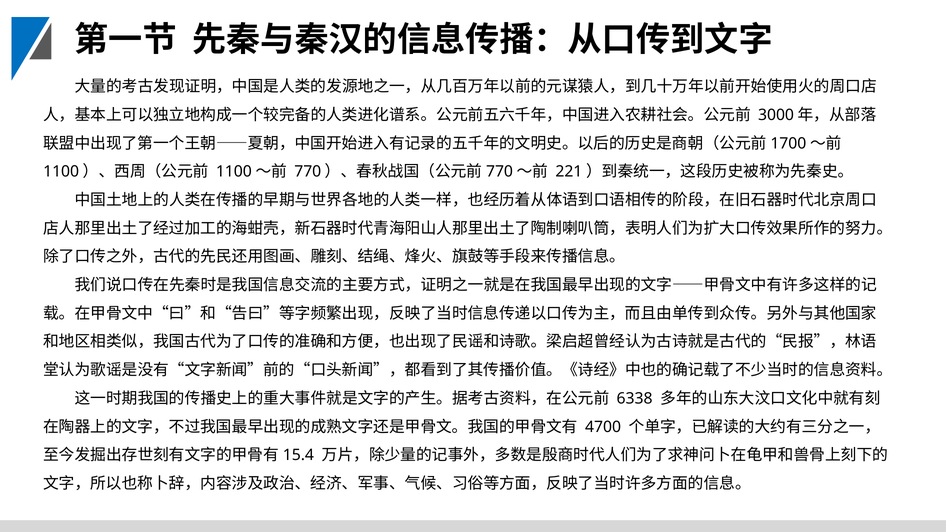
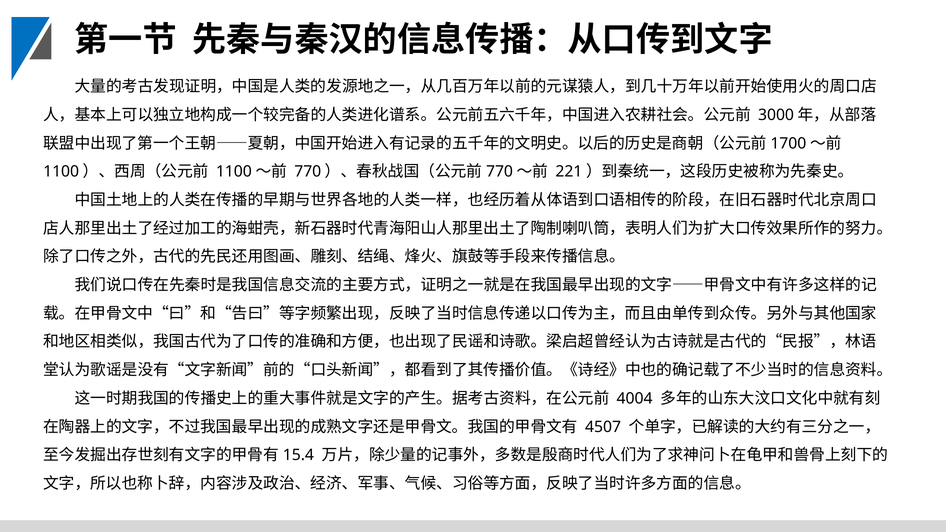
6338: 6338 -> 4004
4700: 4700 -> 4507
